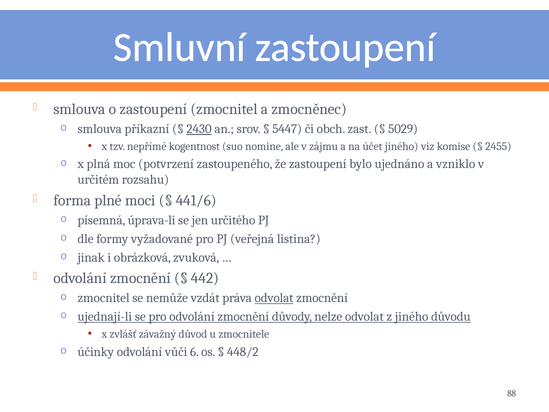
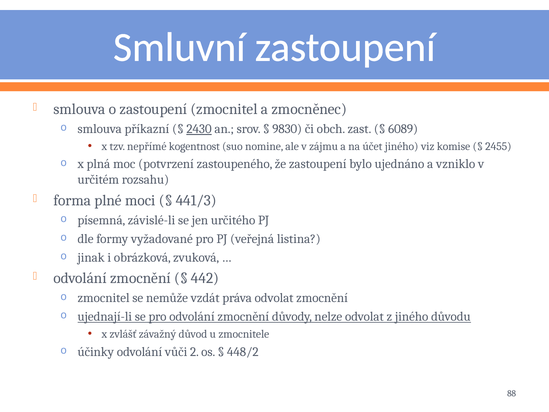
5447: 5447 -> 9830
5029: 5029 -> 6089
441/6: 441/6 -> 441/3
úprava-li: úprava-li -> závislé-li
odvolat at (274, 298) underline: present -> none
6: 6 -> 2
